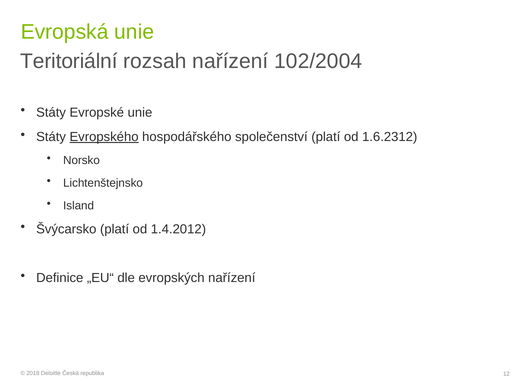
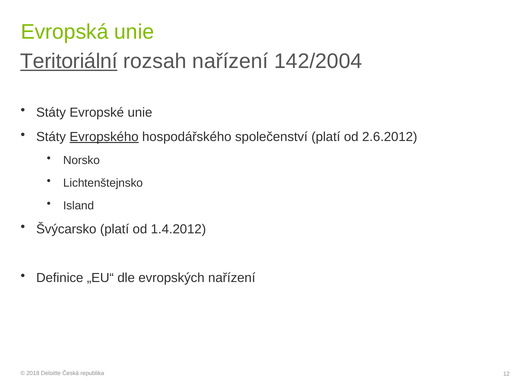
Teritoriální underline: none -> present
102/2004: 102/2004 -> 142/2004
1.6.2312: 1.6.2312 -> 2.6.2012
